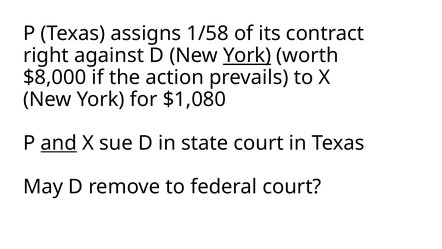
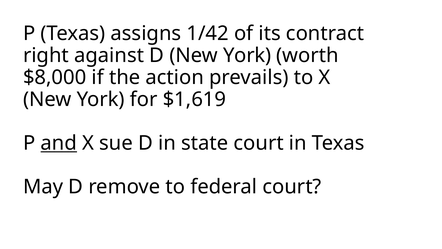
1/58: 1/58 -> 1/42
York at (247, 55) underline: present -> none
$1,080: $1,080 -> $1,619
